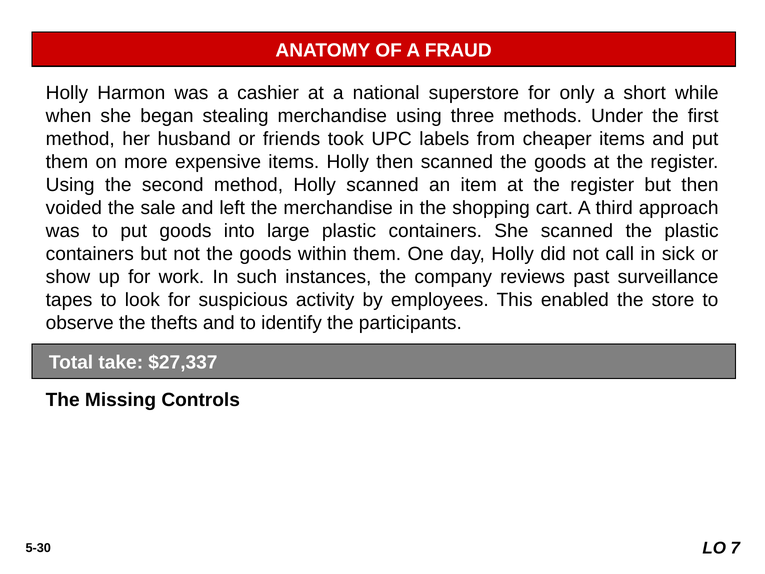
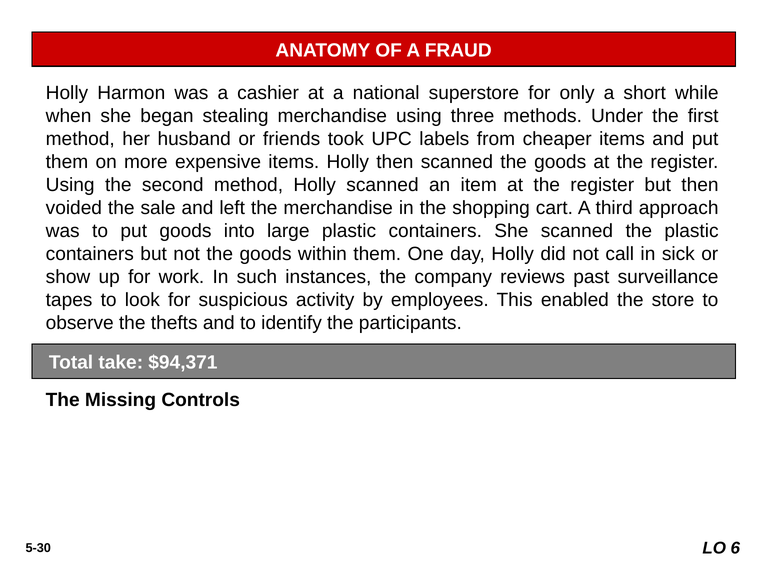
$27,337: $27,337 -> $94,371
7: 7 -> 6
